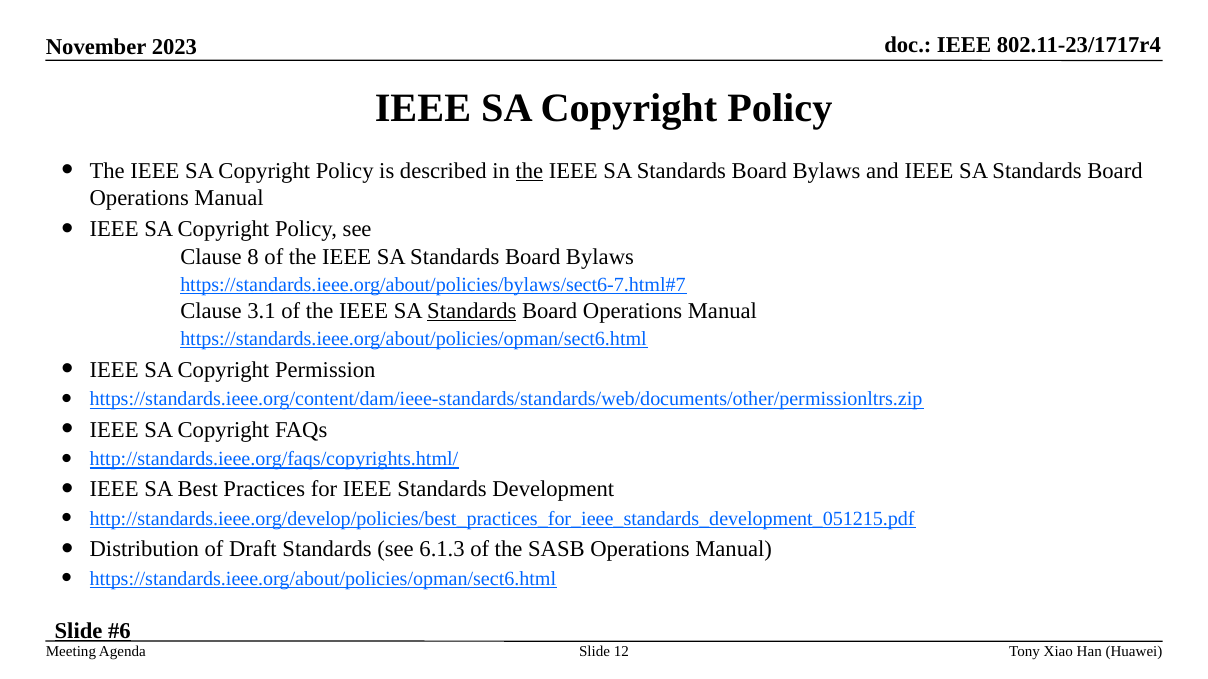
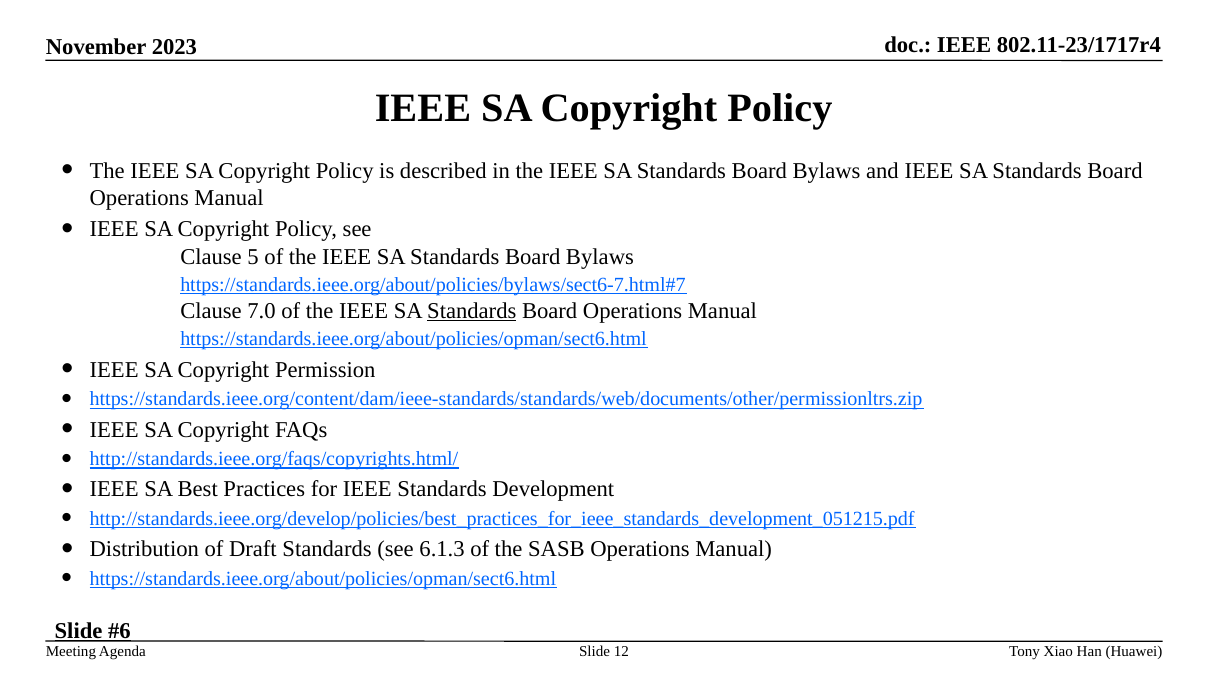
the at (529, 171) underline: present -> none
8: 8 -> 5
3.1: 3.1 -> 7.0
